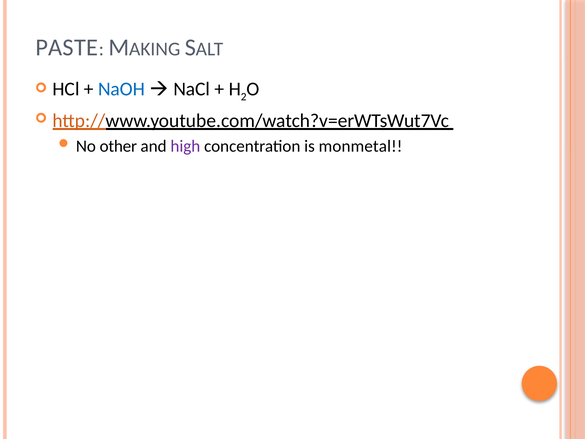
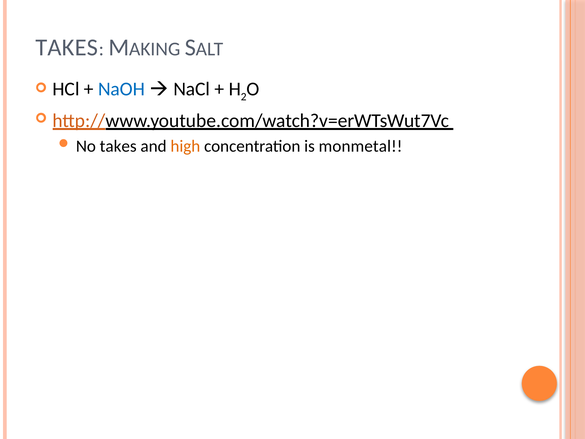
PASTE at (67, 48): PASTE -> TAKES
No other: other -> takes
high colour: purple -> orange
